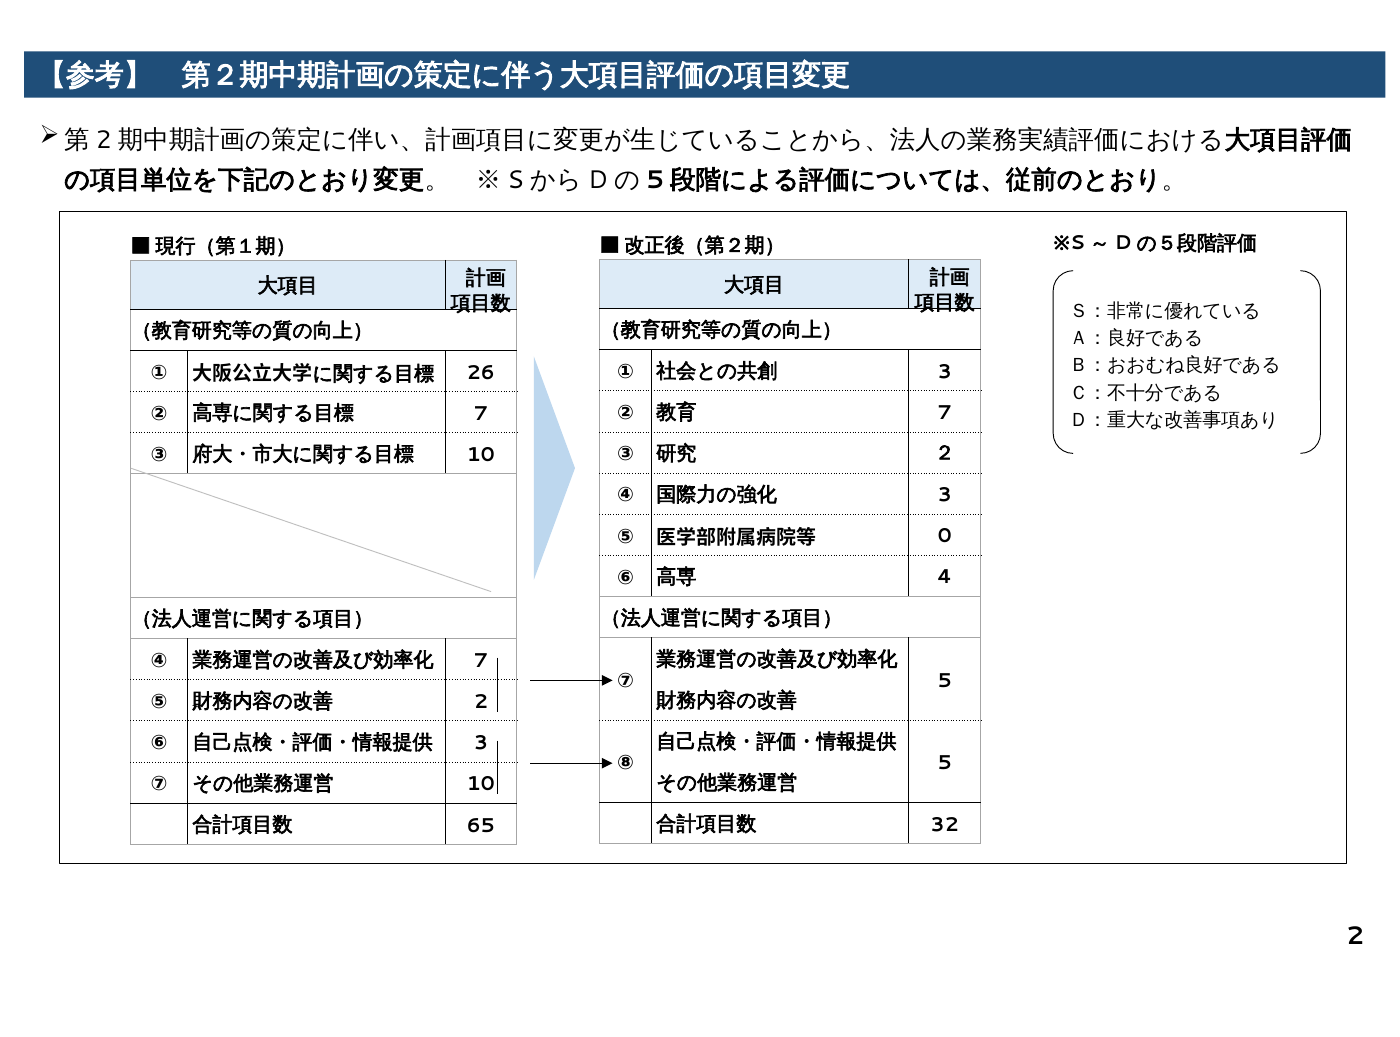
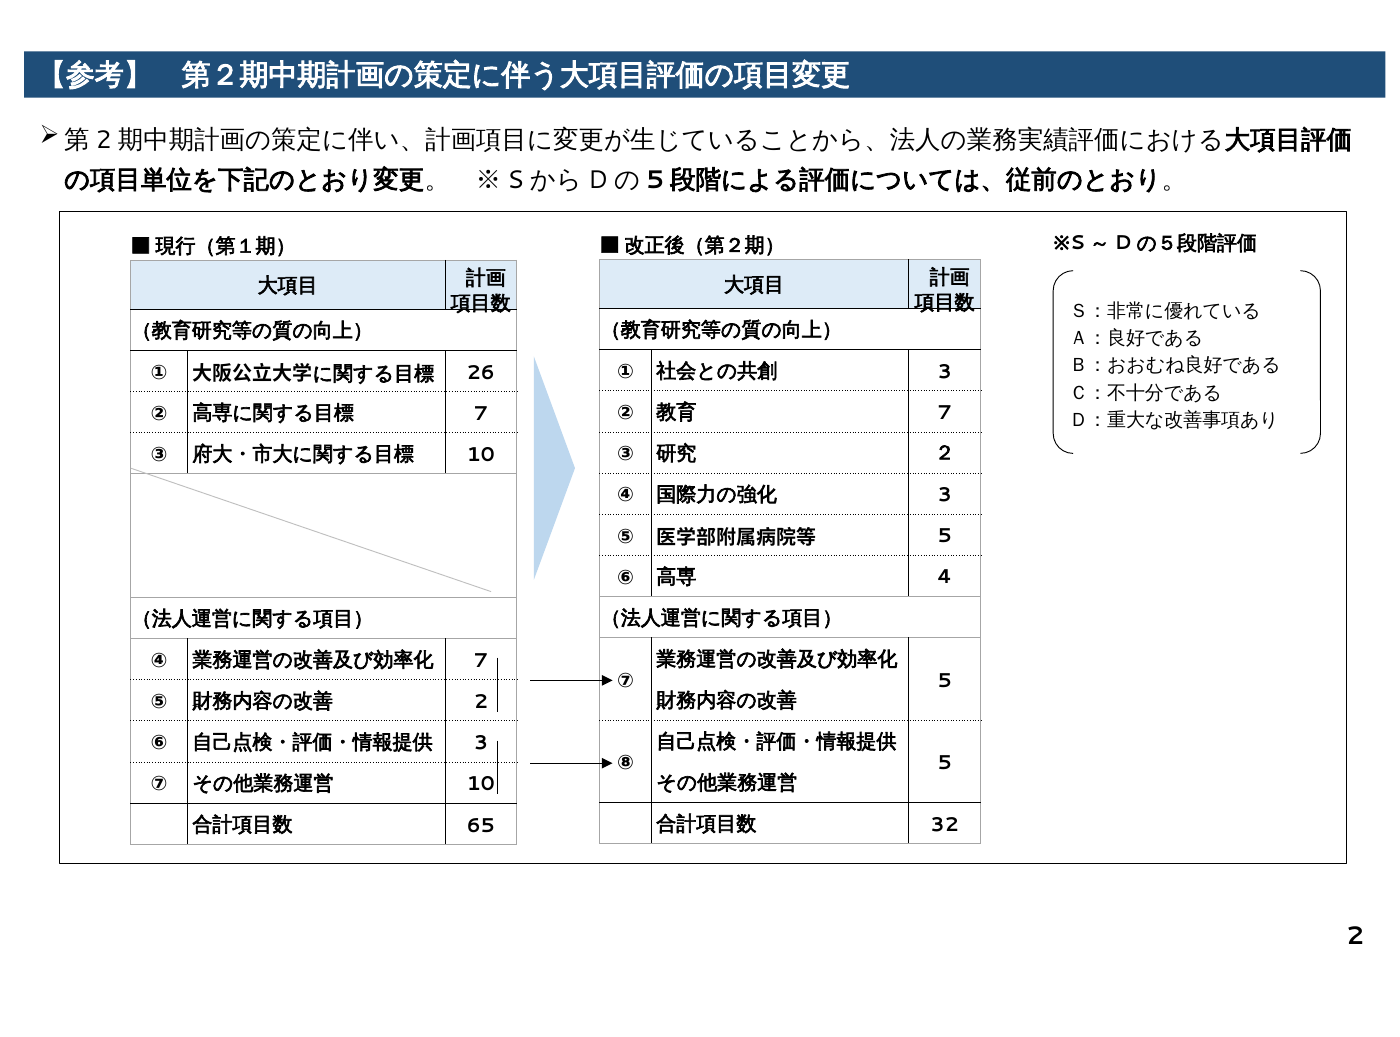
0 at (945, 536): 0 -> 5
